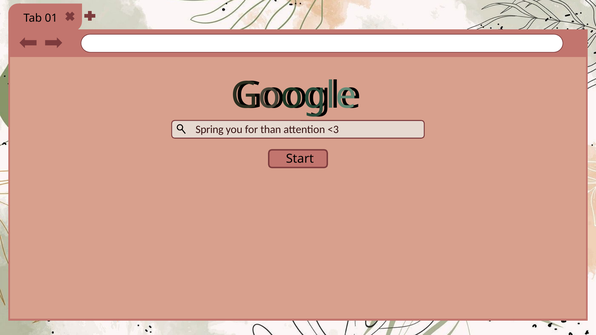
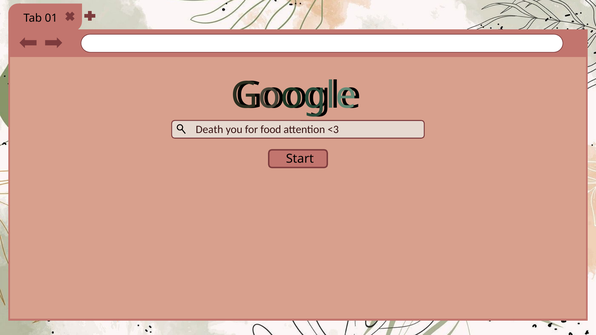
Spring: Spring -> Death
than: than -> food
